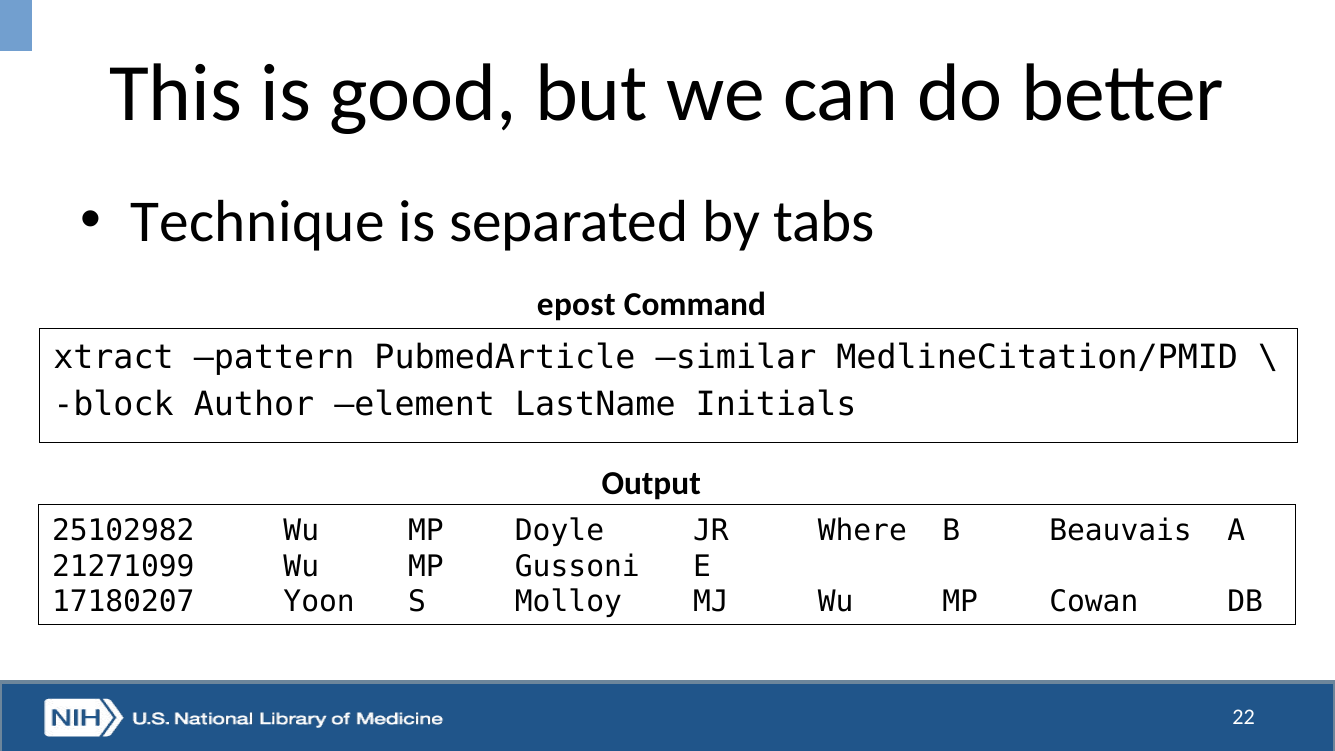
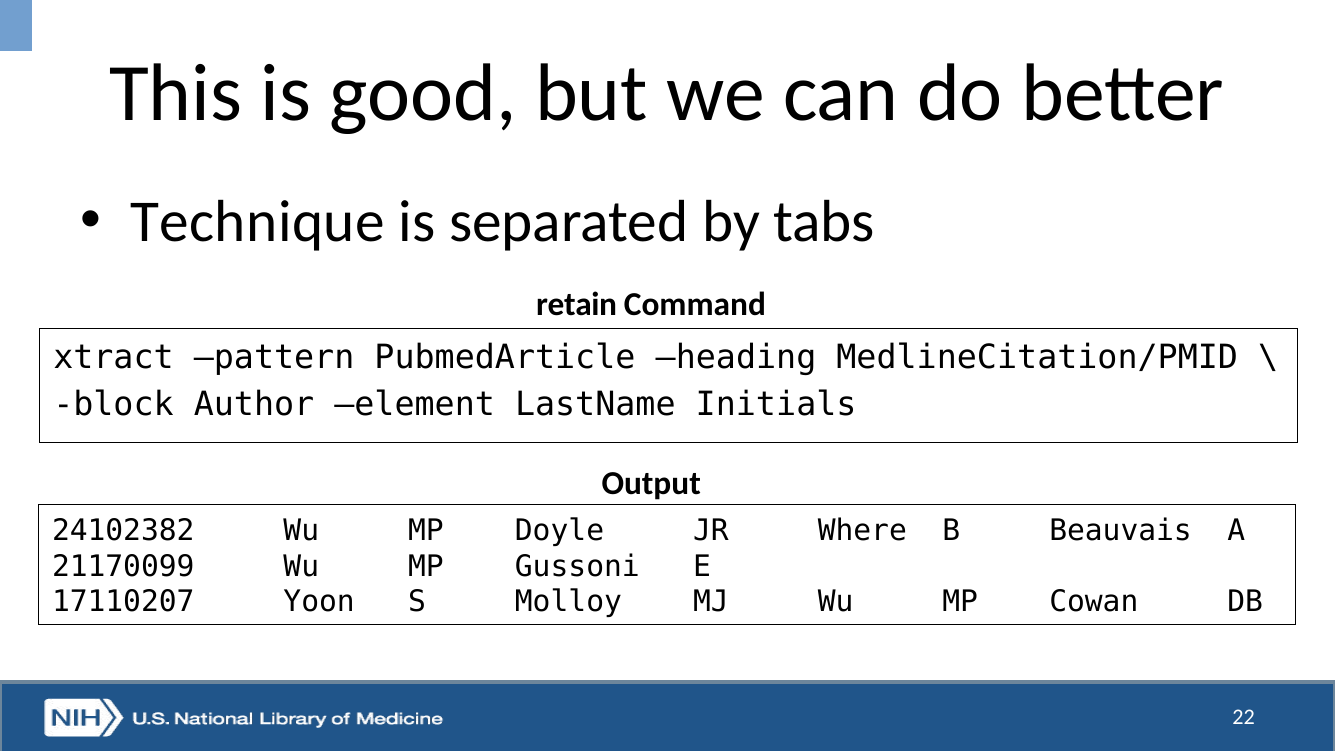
epost: epost -> retain
similar: similar -> heading
25102982: 25102982 -> 24102382
21271099: 21271099 -> 21170099
17180207: 17180207 -> 17110207
